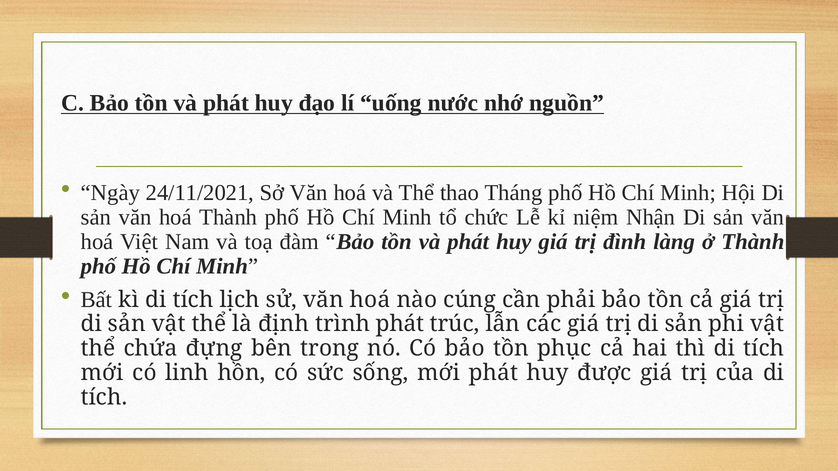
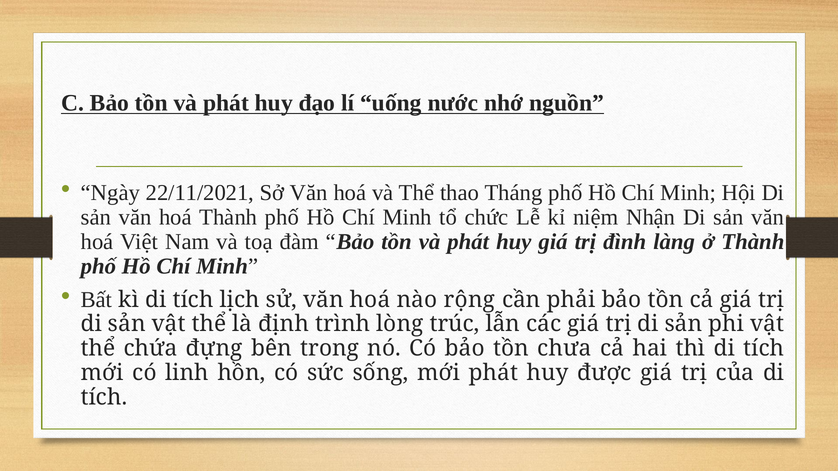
24/11/2021: 24/11/2021 -> 22/11/2021
cúng: cúng -> rộng
trình phát: phát -> lòng
phục: phục -> chưa
